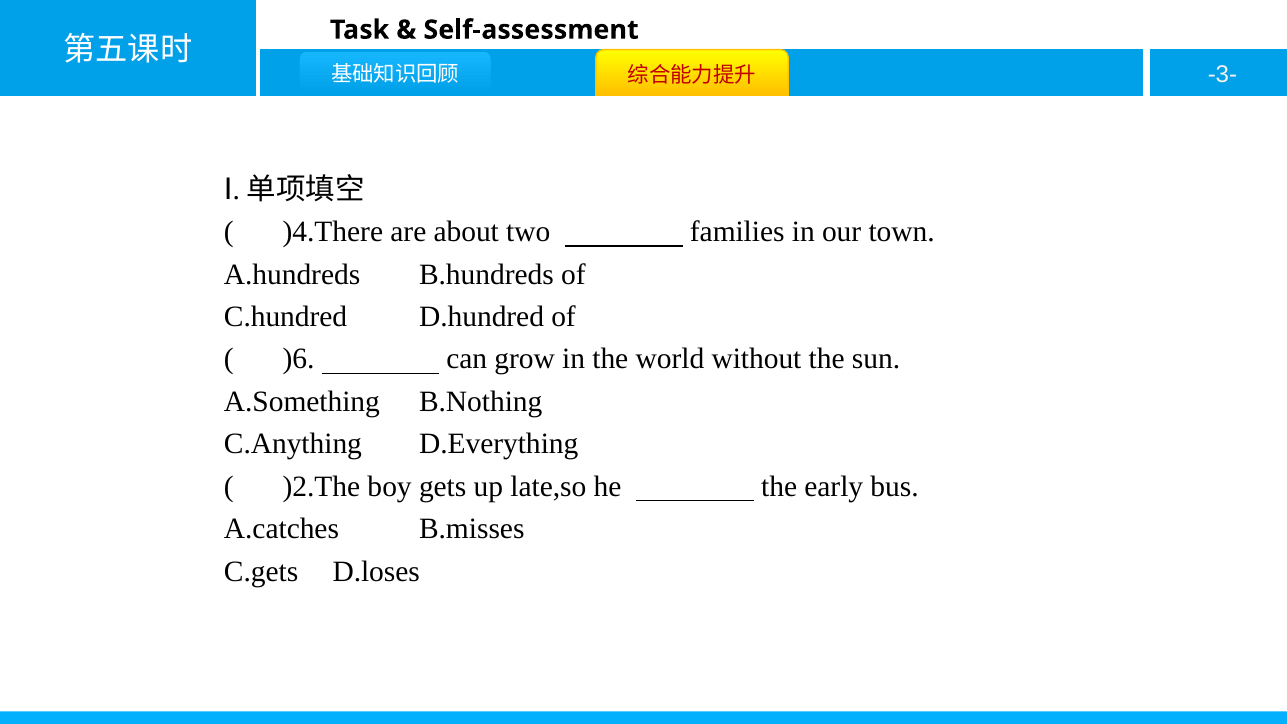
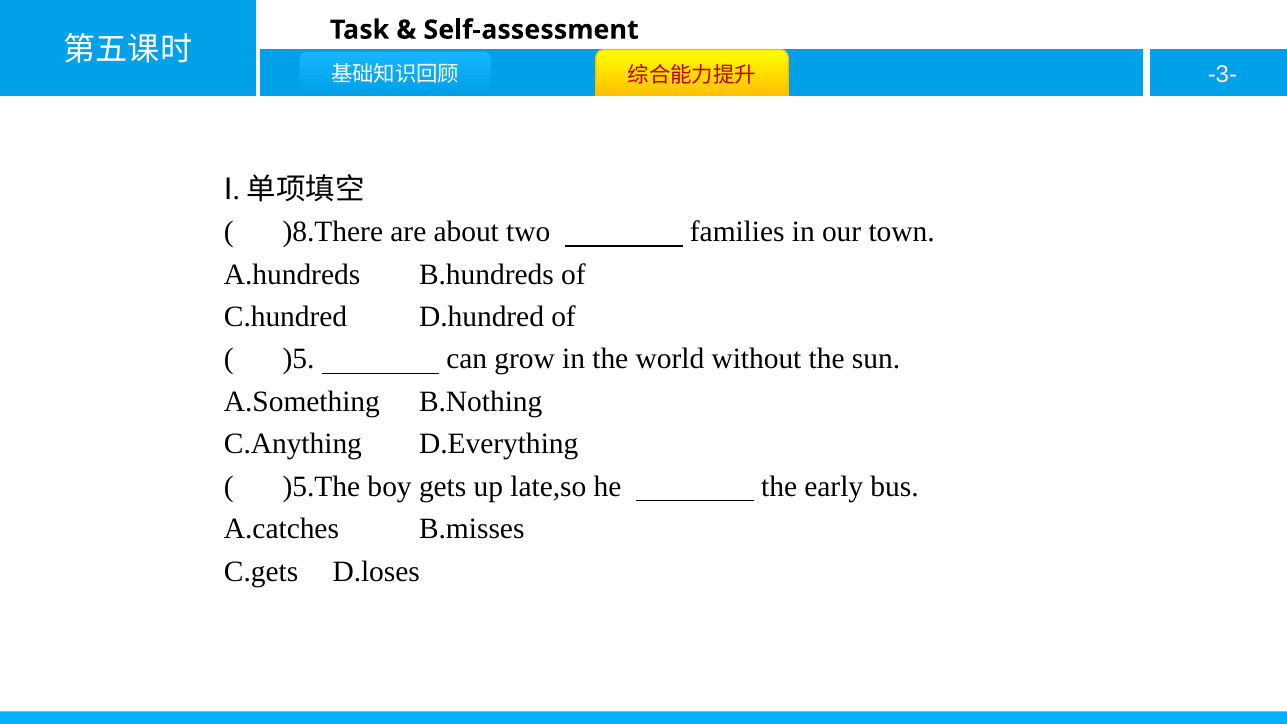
)4.There: )4.There -> )8.There
)6: )6 -> )5
)2.The: )2.The -> )5.The
